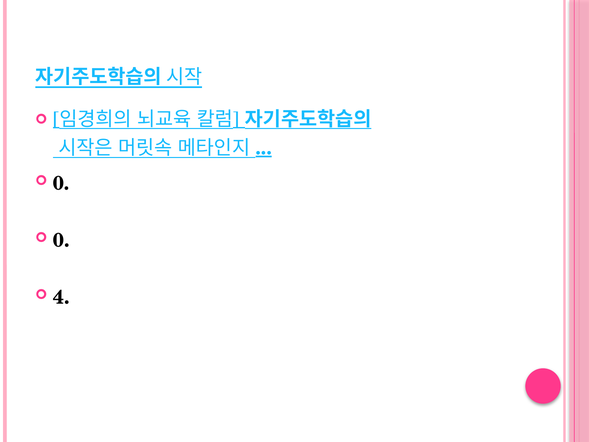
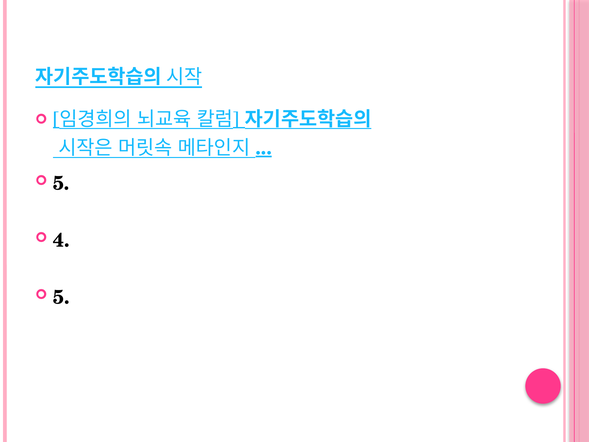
0 at (61, 183): 0 -> 5
0 at (61, 240): 0 -> 4
4 at (61, 297): 4 -> 5
